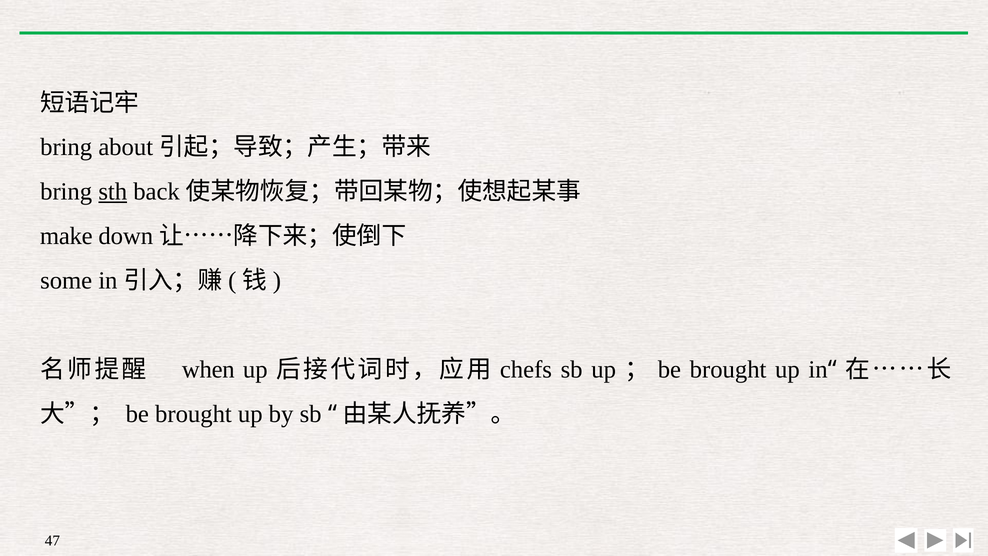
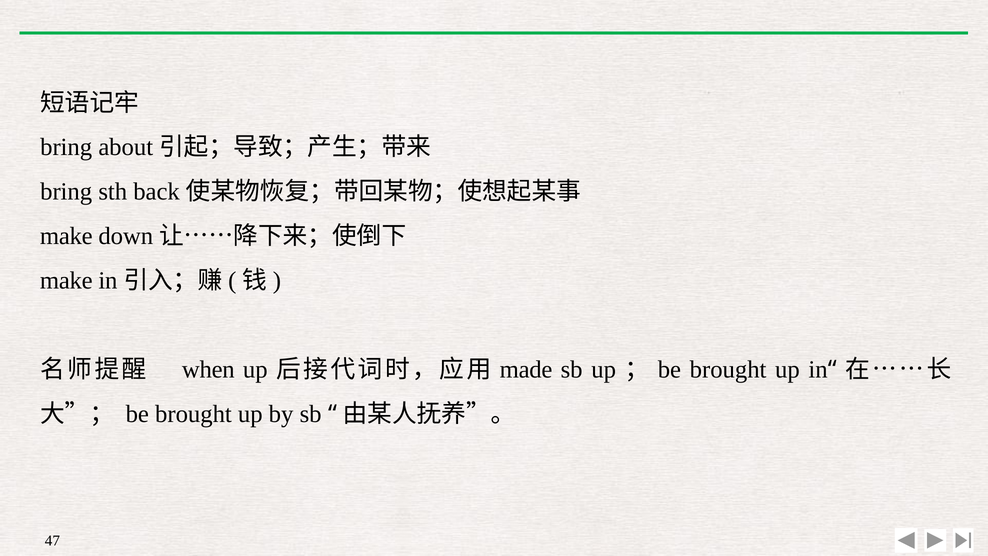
sth underline: present -> none
some at (66, 281): some -> make
chefs: chefs -> made
